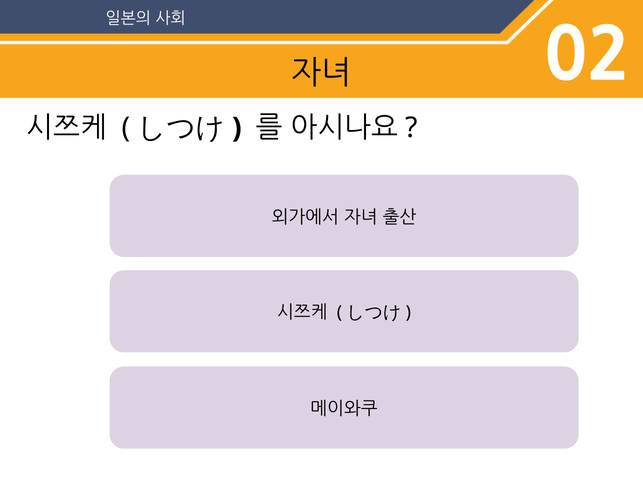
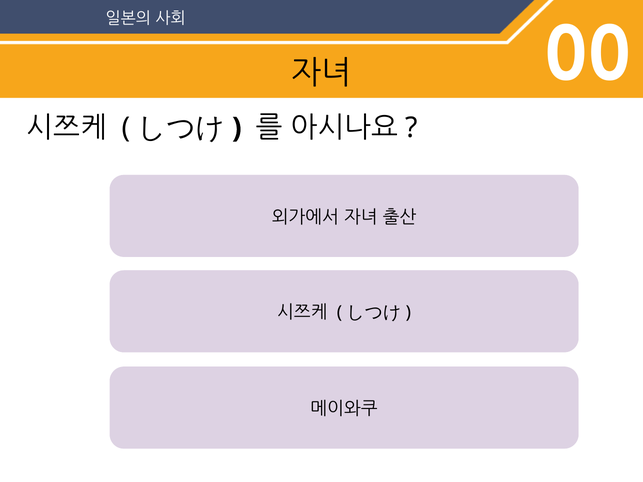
02: 02 -> 00
